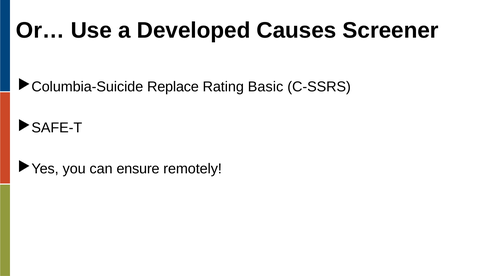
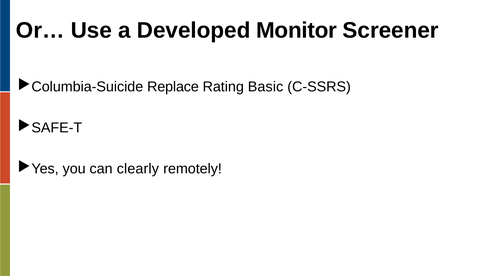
Causes: Causes -> Monitor
ensure: ensure -> clearly
